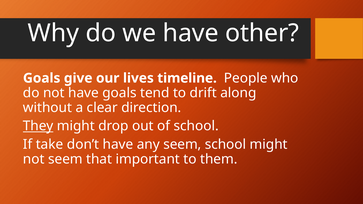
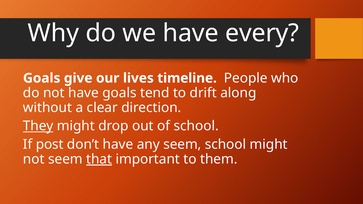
other: other -> every
take: take -> post
that underline: none -> present
